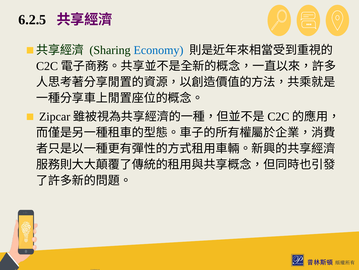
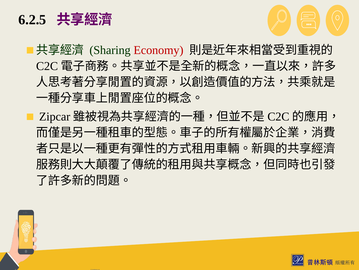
Economy colour: blue -> red
